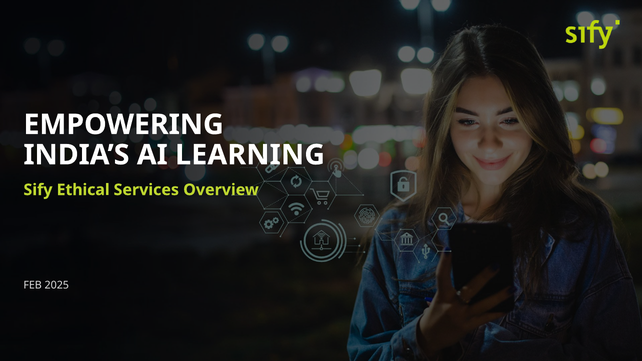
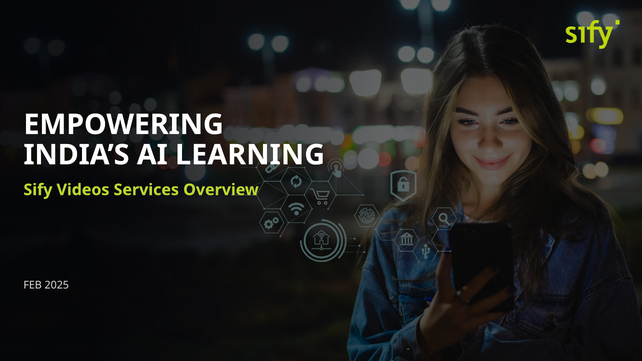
Ethical: Ethical -> Videos
